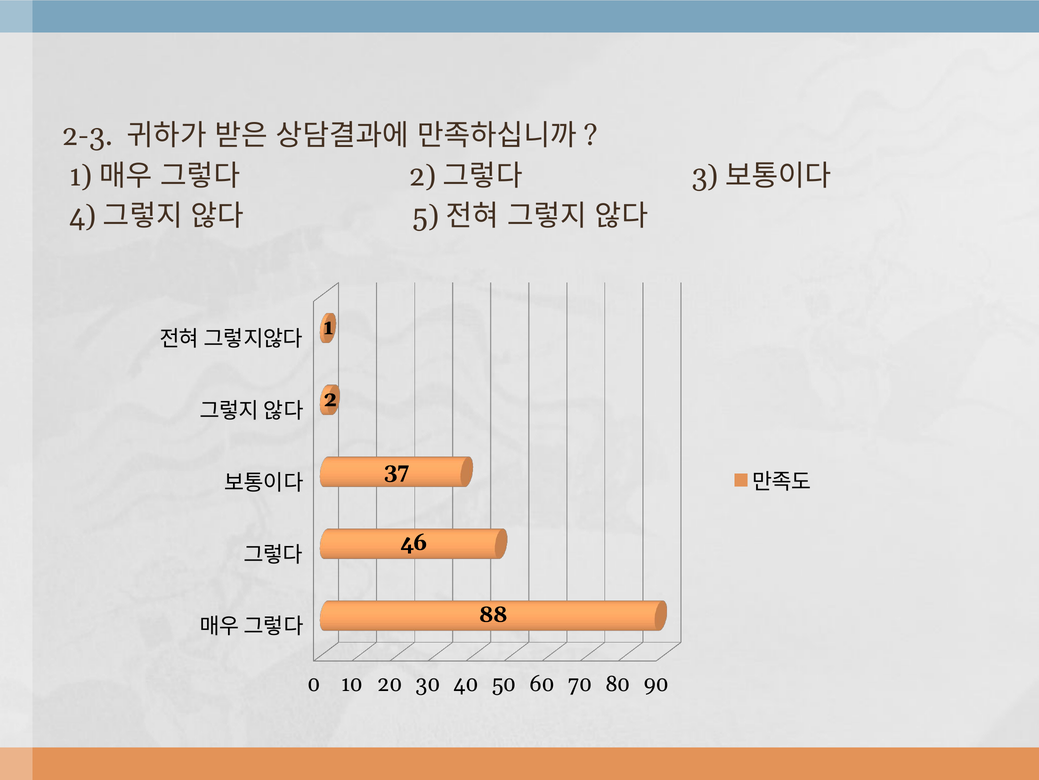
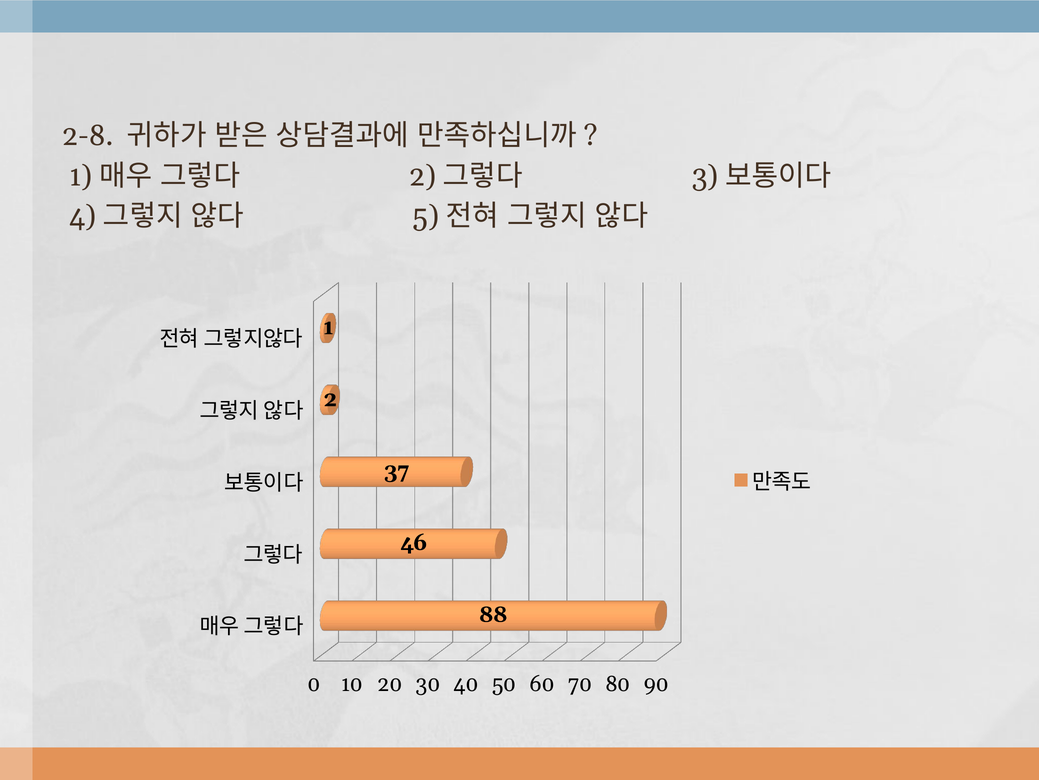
2-3: 2-3 -> 2-8
